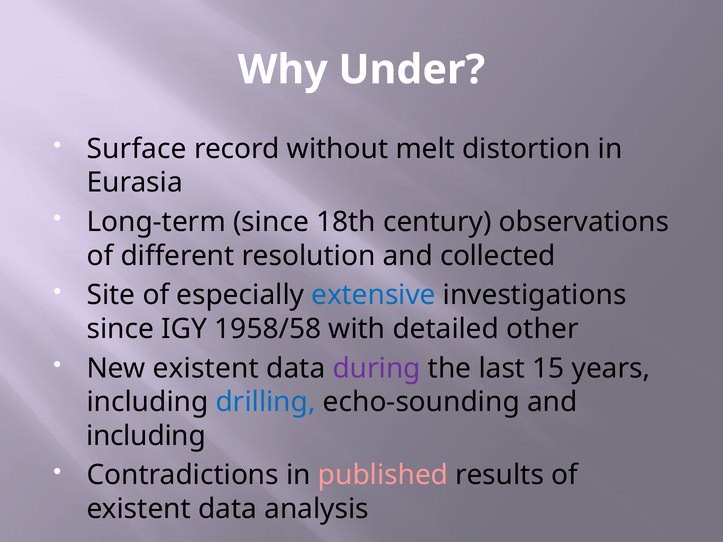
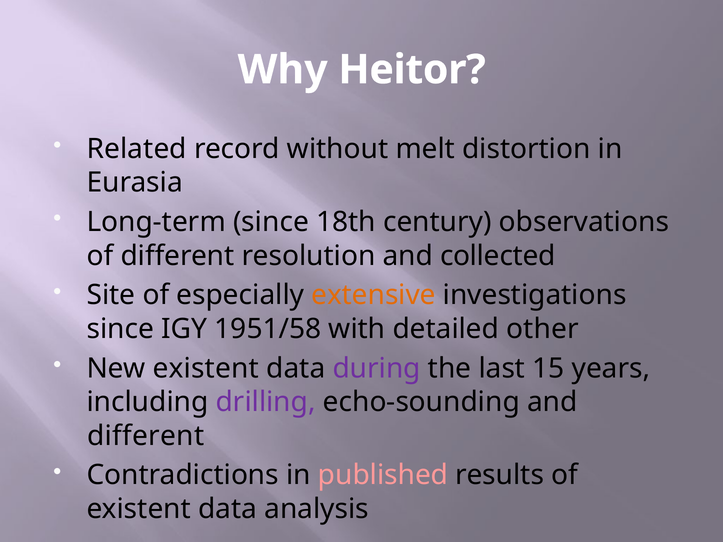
Under: Under -> Heitor
Surface: Surface -> Related
extensive colour: blue -> orange
1958/58: 1958/58 -> 1951/58
drilling colour: blue -> purple
including at (146, 436): including -> different
